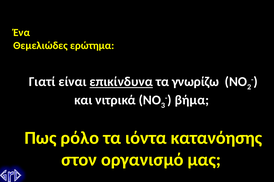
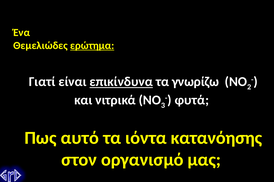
ερώτημα underline: none -> present
βήμα: βήμα -> φυτά
ρόλο: ρόλο -> αυτό
